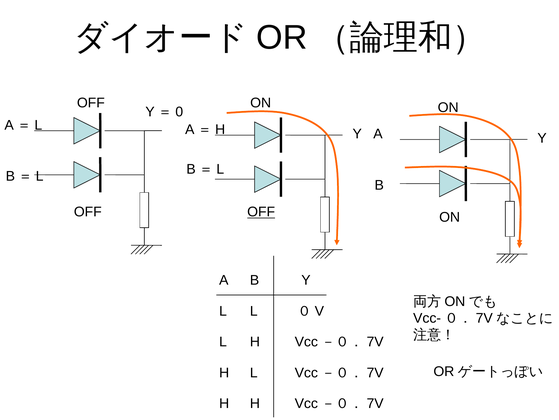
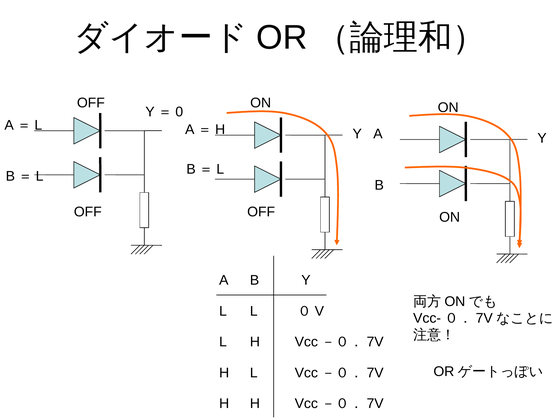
OFF at (261, 212) underline: present -> none
